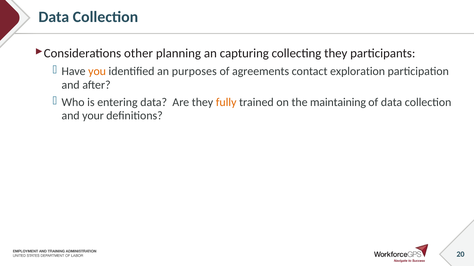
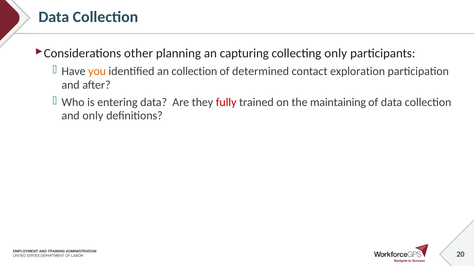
collecting they: they -> only
an purposes: purposes -> collection
agreements: agreements -> determined
fully colour: orange -> red
and your: your -> only
